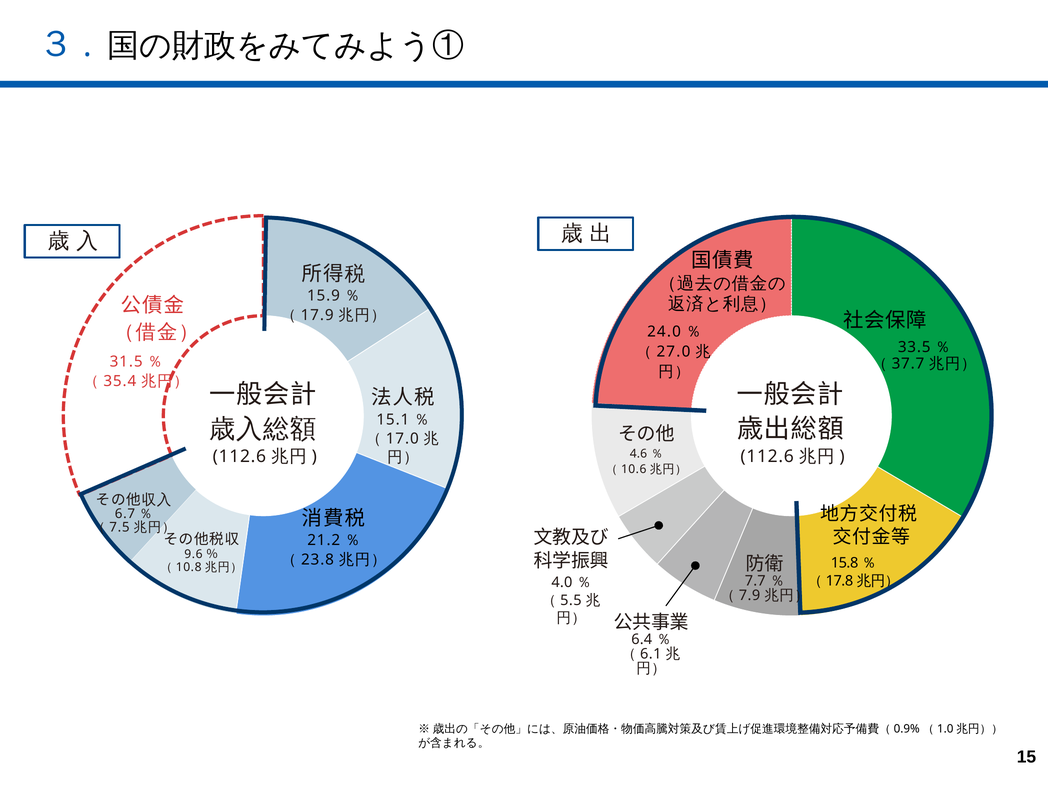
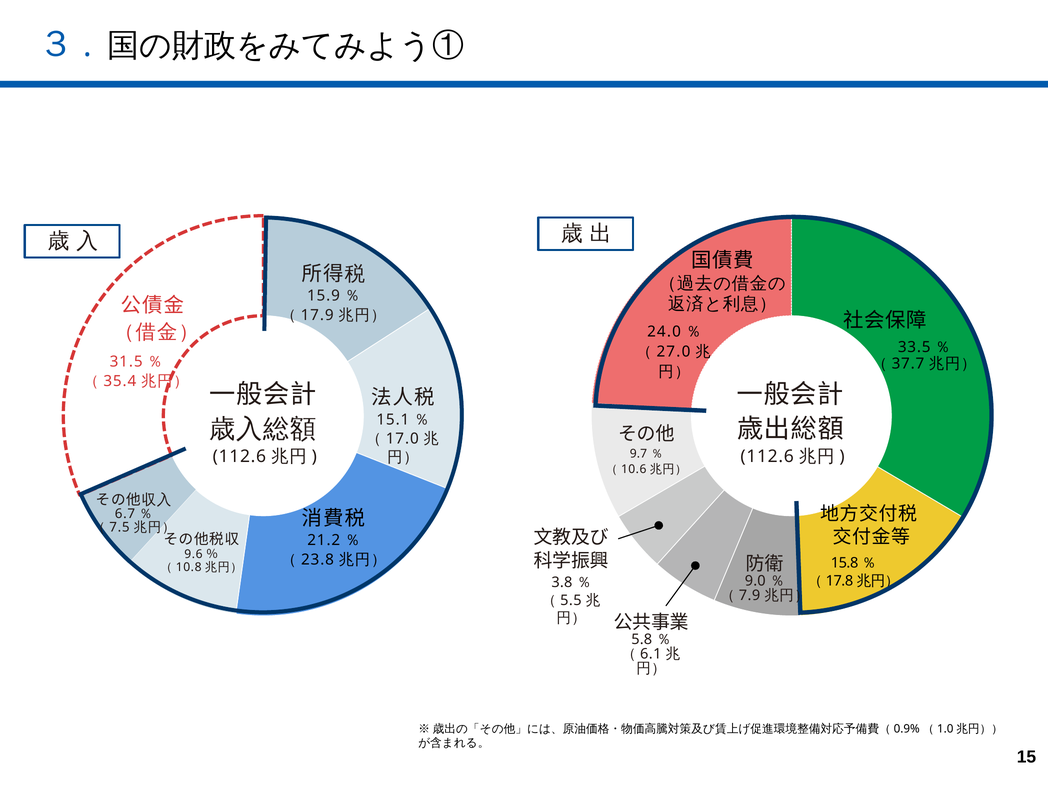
4.6: 4.6 -> 9.7
7.7: 7.7 -> 9.0
4.0: 4.0 -> 3.8
6.4: 6.4 -> 5.8
